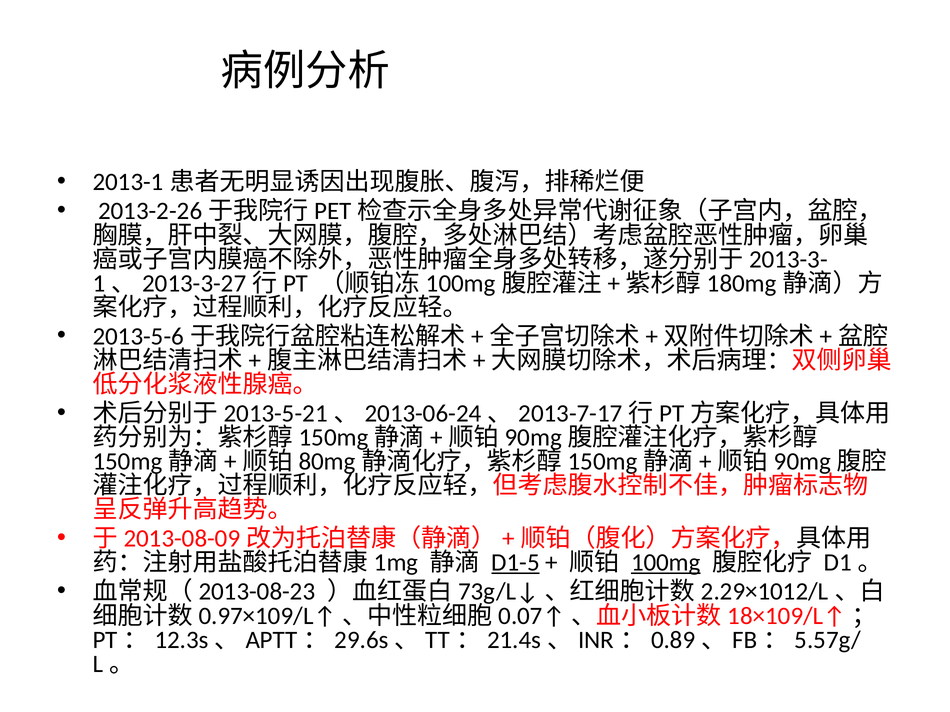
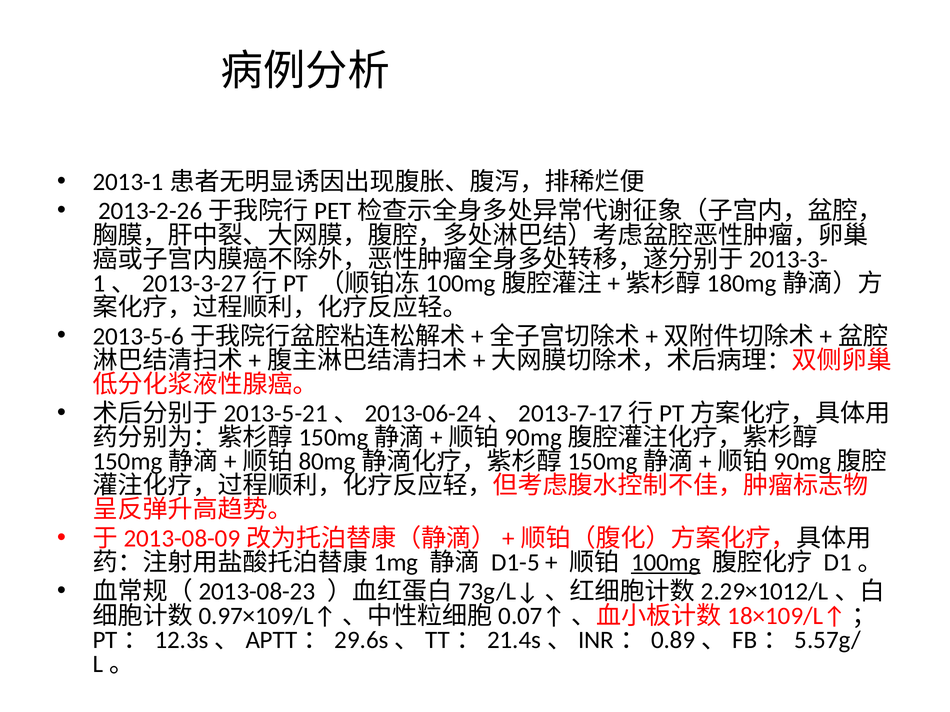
D1-5 underline: present -> none
